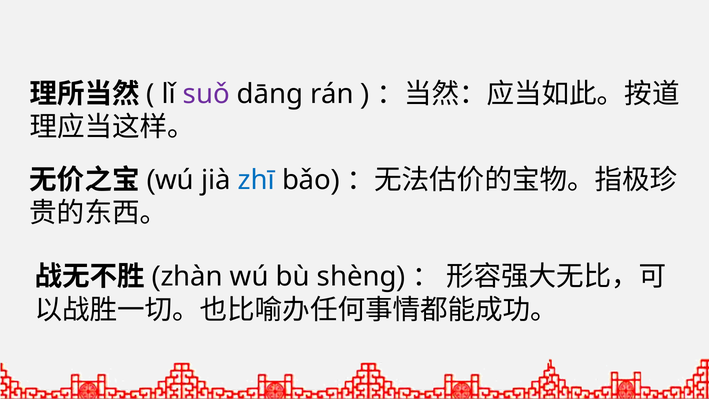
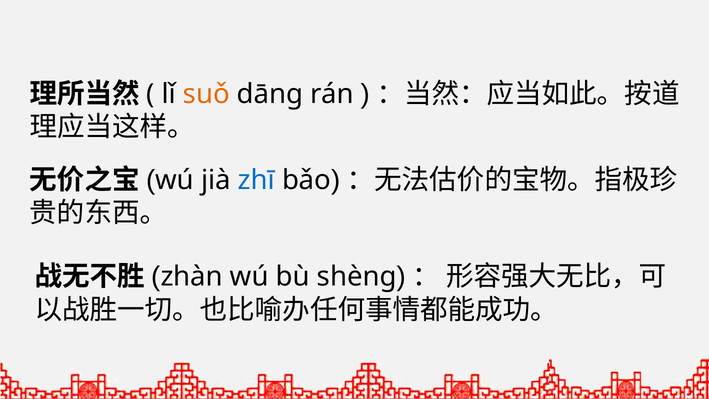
suǒ colour: purple -> orange
